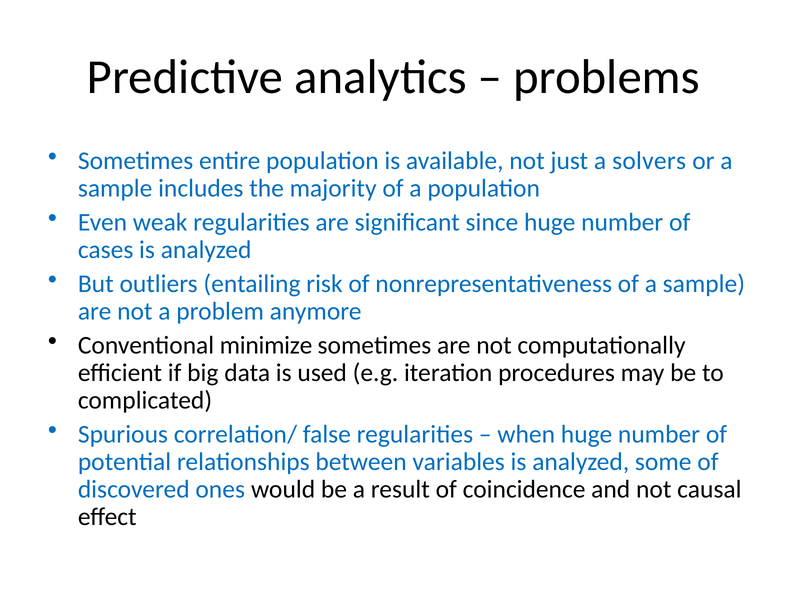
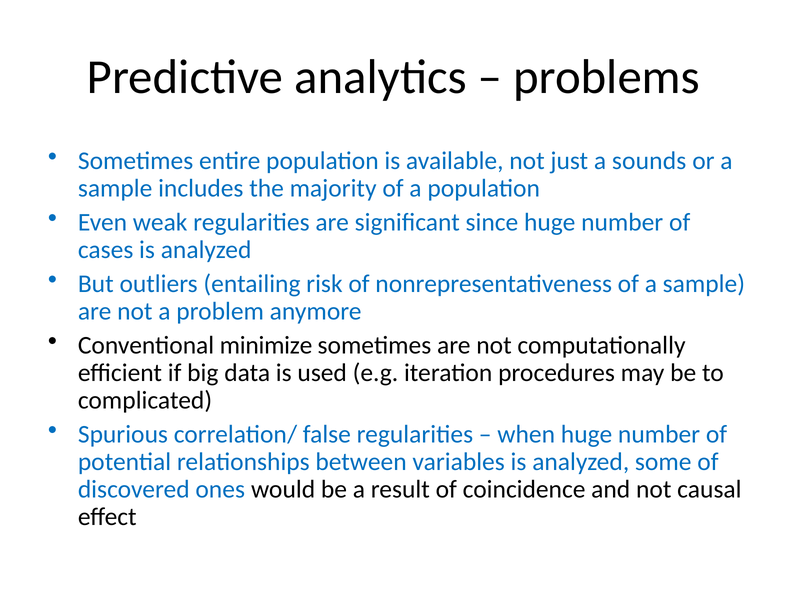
solvers: solvers -> sounds
